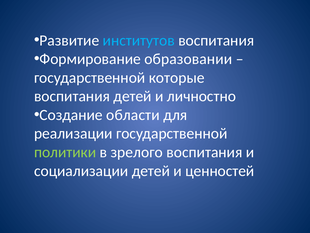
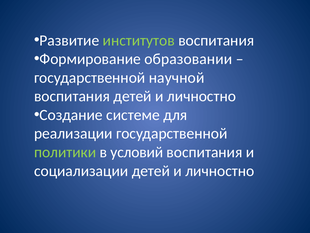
институтов colour: light blue -> light green
которые: которые -> научной
области: области -> системе
зрелого: зрелого -> условий
социализации детей и ценностей: ценностей -> личностно
